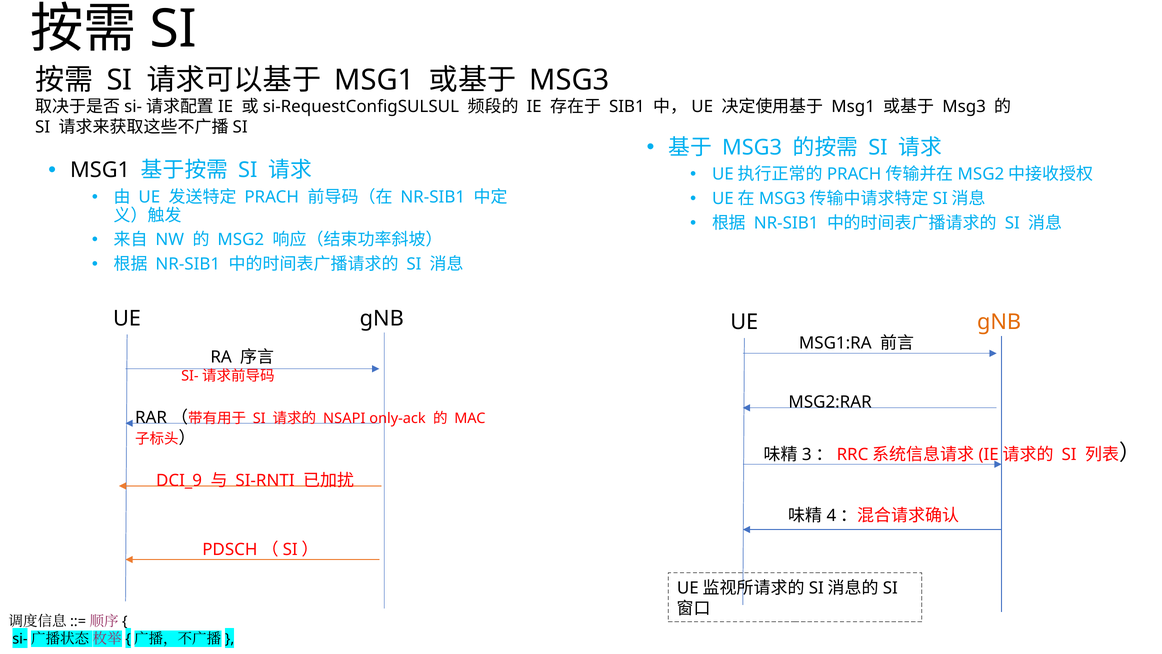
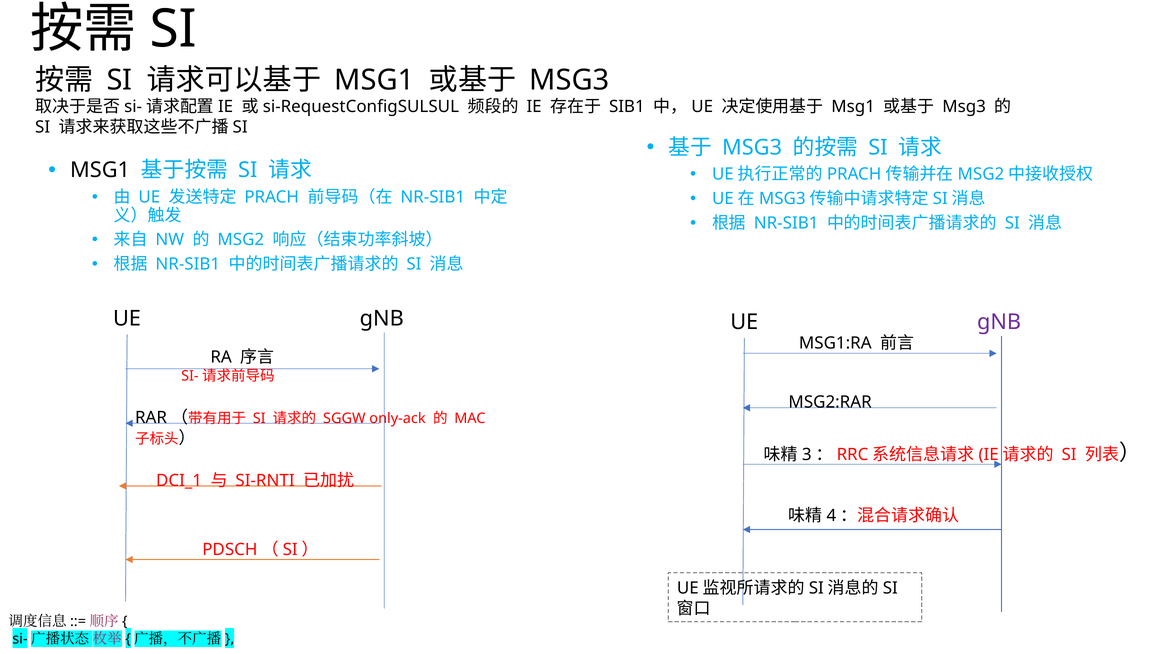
gNB at (999, 322) colour: orange -> purple
NSAPI: NSAPI -> SGGW
DCI_9: DCI_9 -> DCI_1
